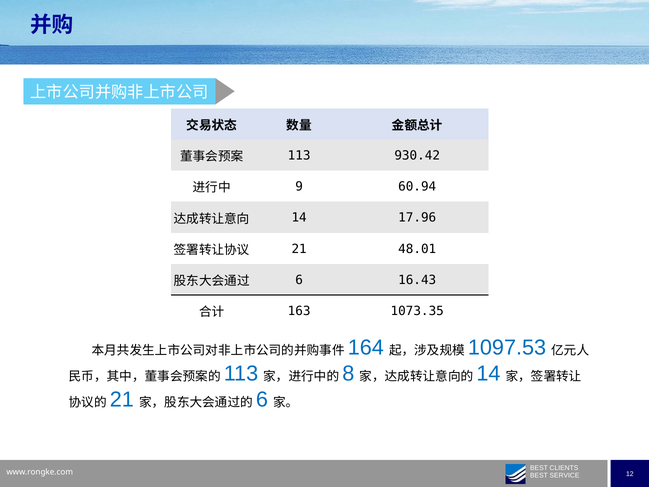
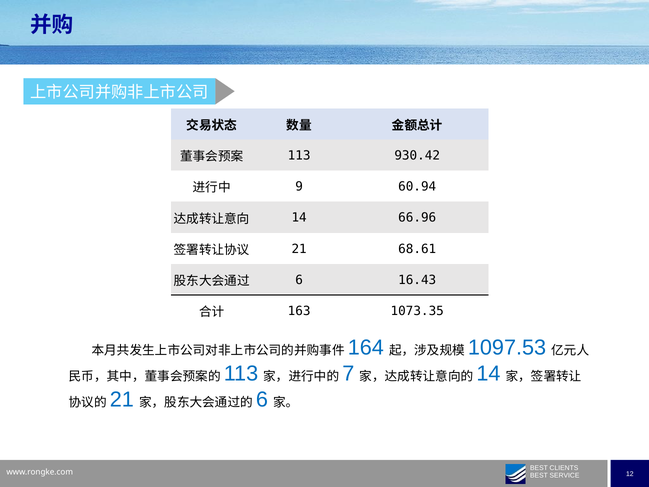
17.96: 17.96 -> 66.96
48.01: 48.01 -> 68.61
8: 8 -> 7
